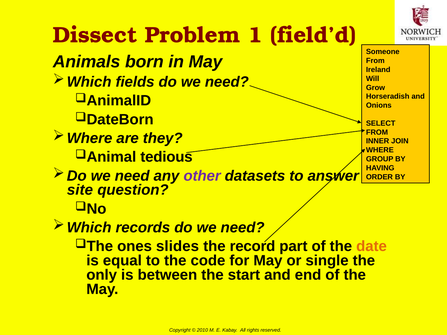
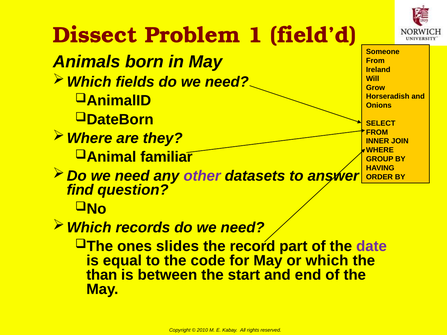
tedious: tedious -> familiar
site: site -> find
date colour: orange -> purple
single: single -> which
only: only -> than
